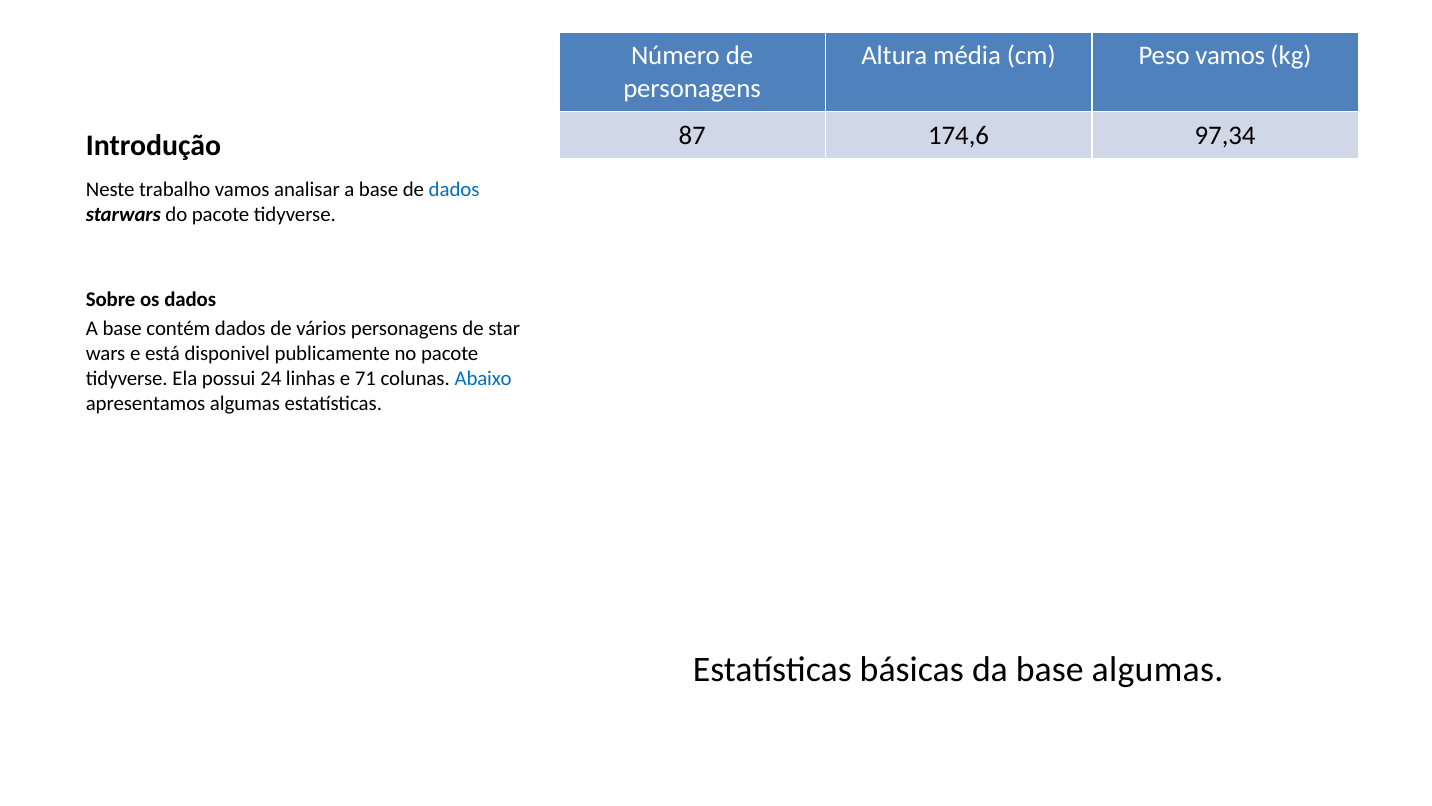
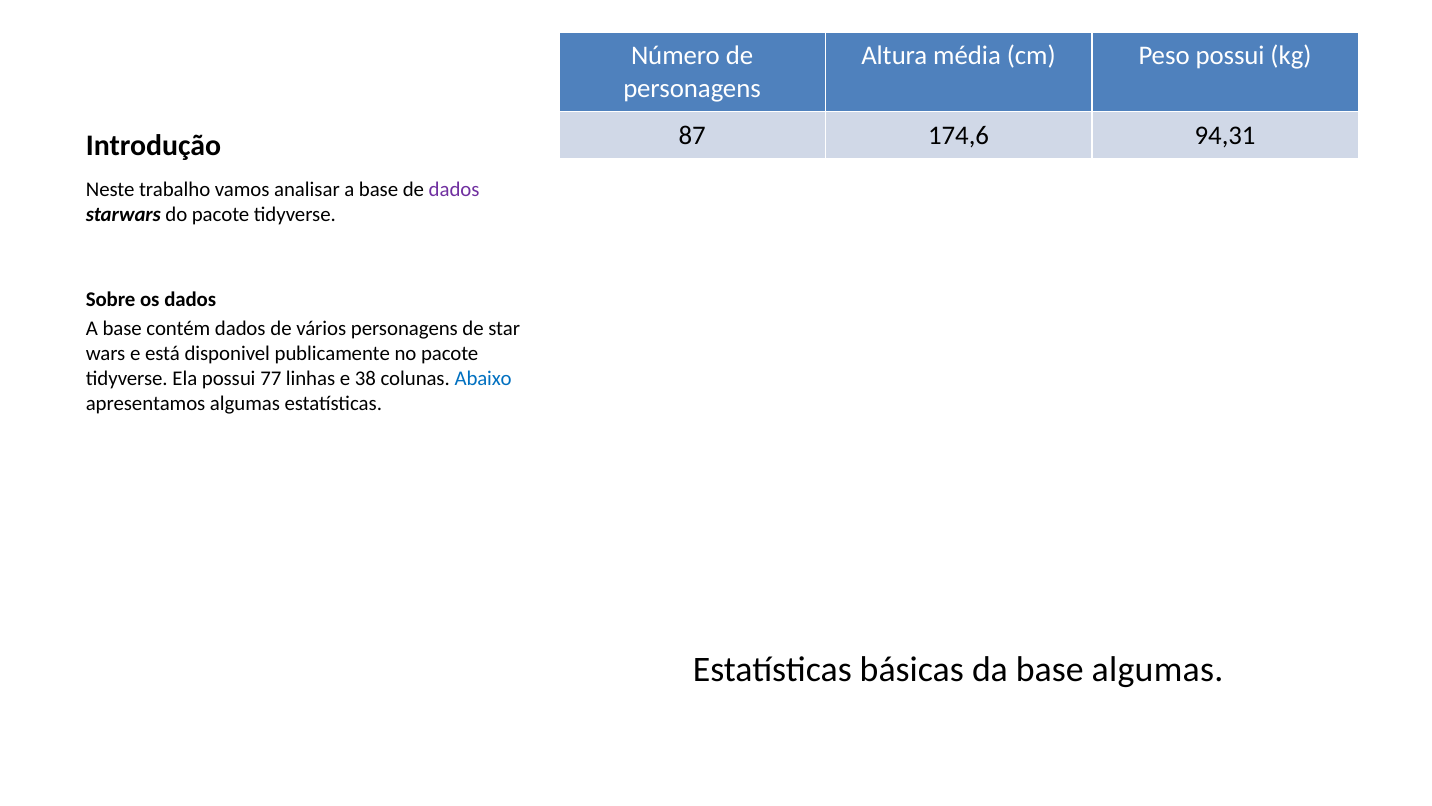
Peso vamos: vamos -> possui
97,34: 97,34 -> 94,31
dados at (454, 190) colour: blue -> purple
24: 24 -> 77
71: 71 -> 38
